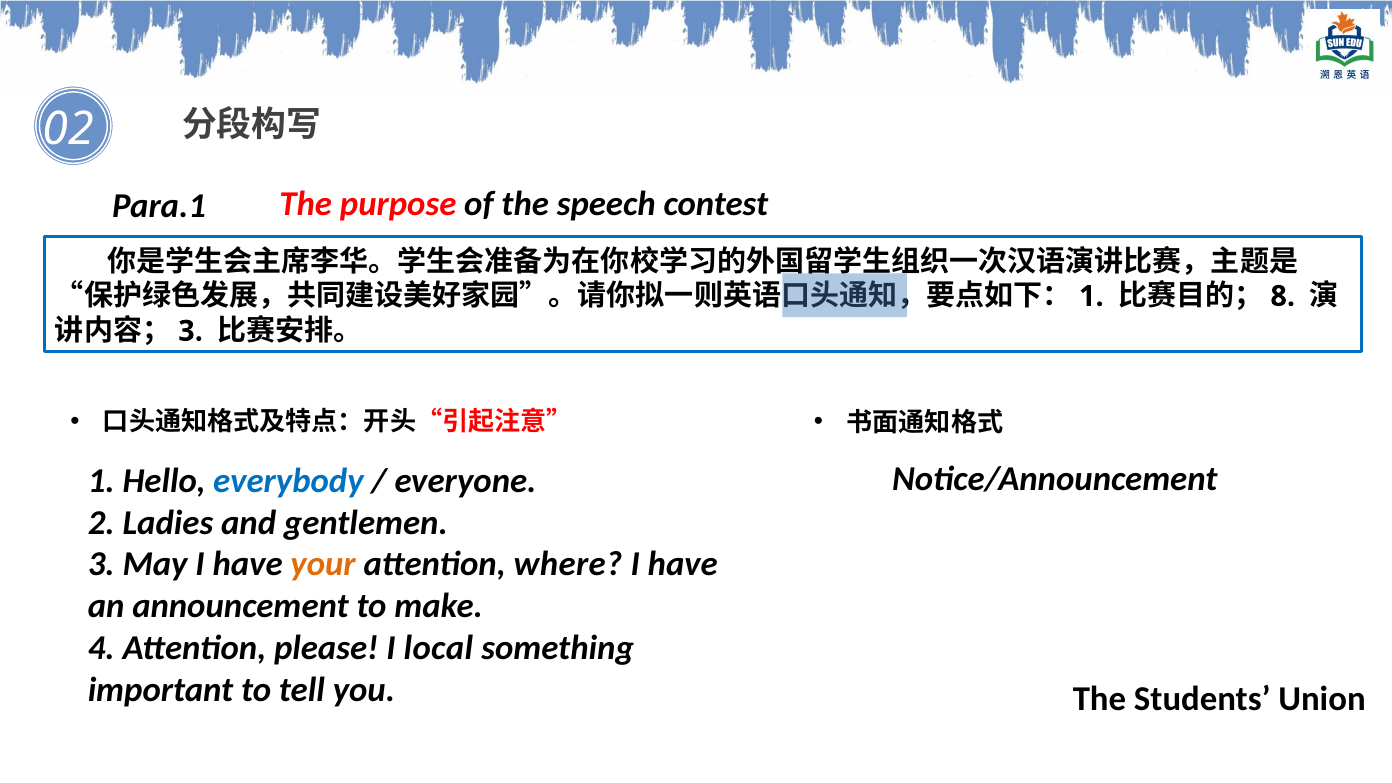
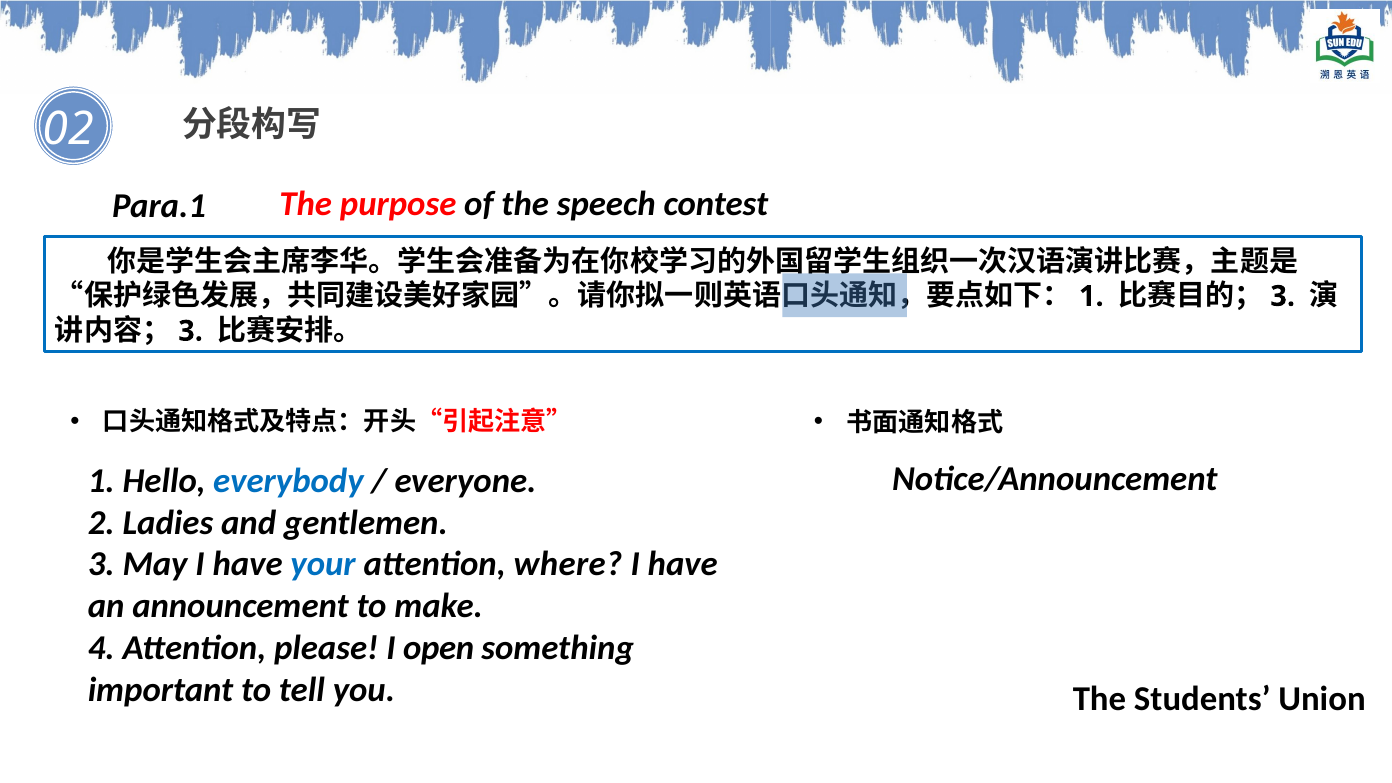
8 at (1283, 296): 8 -> 3
your colour: orange -> blue
local: local -> open
